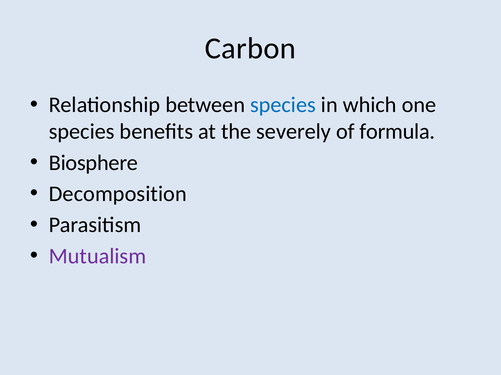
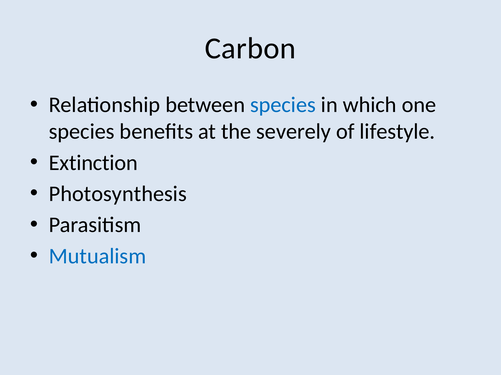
formula: formula -> lifestyle
Biosphere: Biosphere -> Extinction
Decomposition: Decomposition -> Photosynthesis
Mutualism colour: purple -> blue
